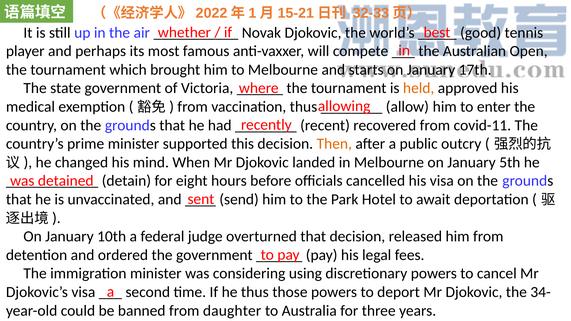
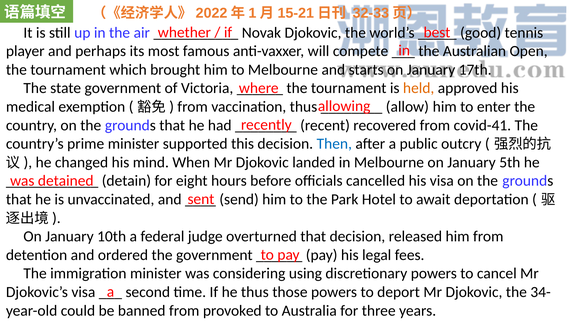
covid-11: covid-11 -> covid-41
Then colour: orange -> blue
daughter: daughter -> provoked
